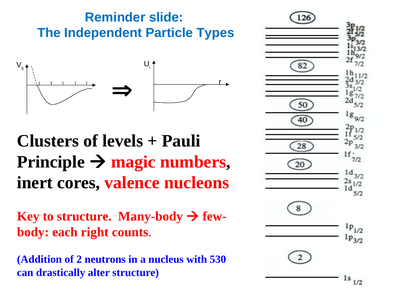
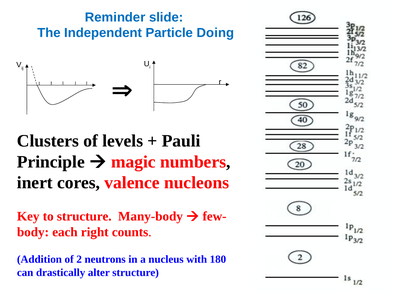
Types: Types -> Doing
530: 530 -> 180
